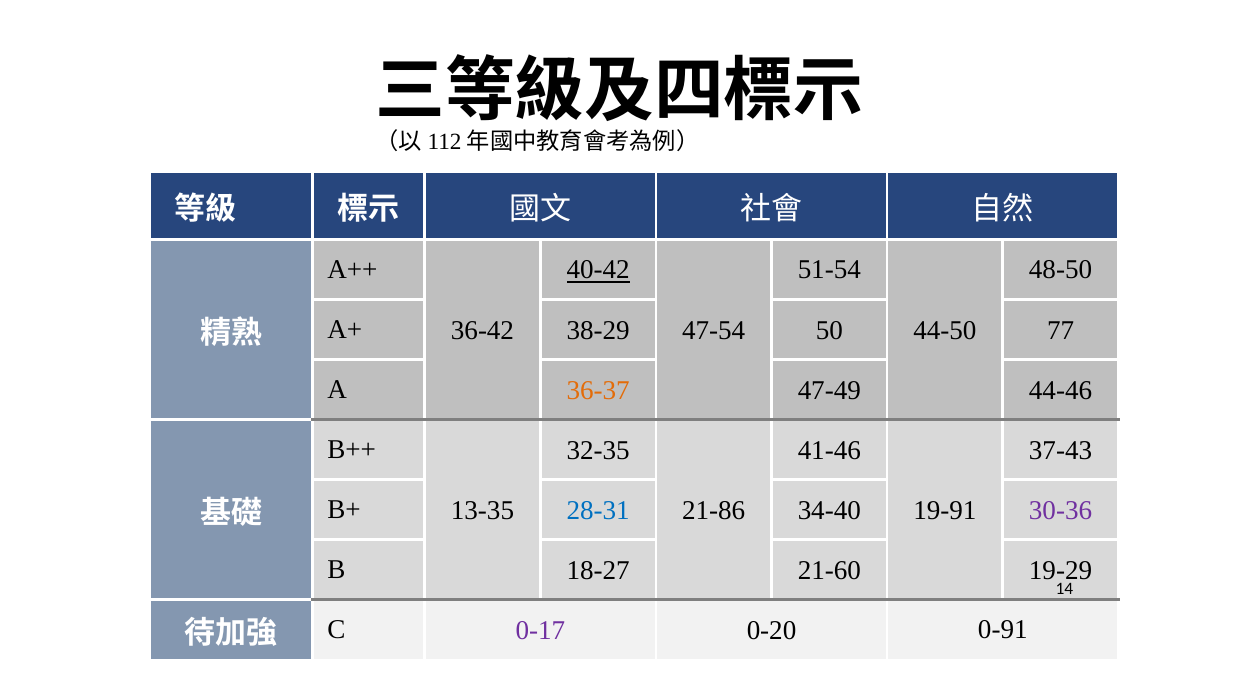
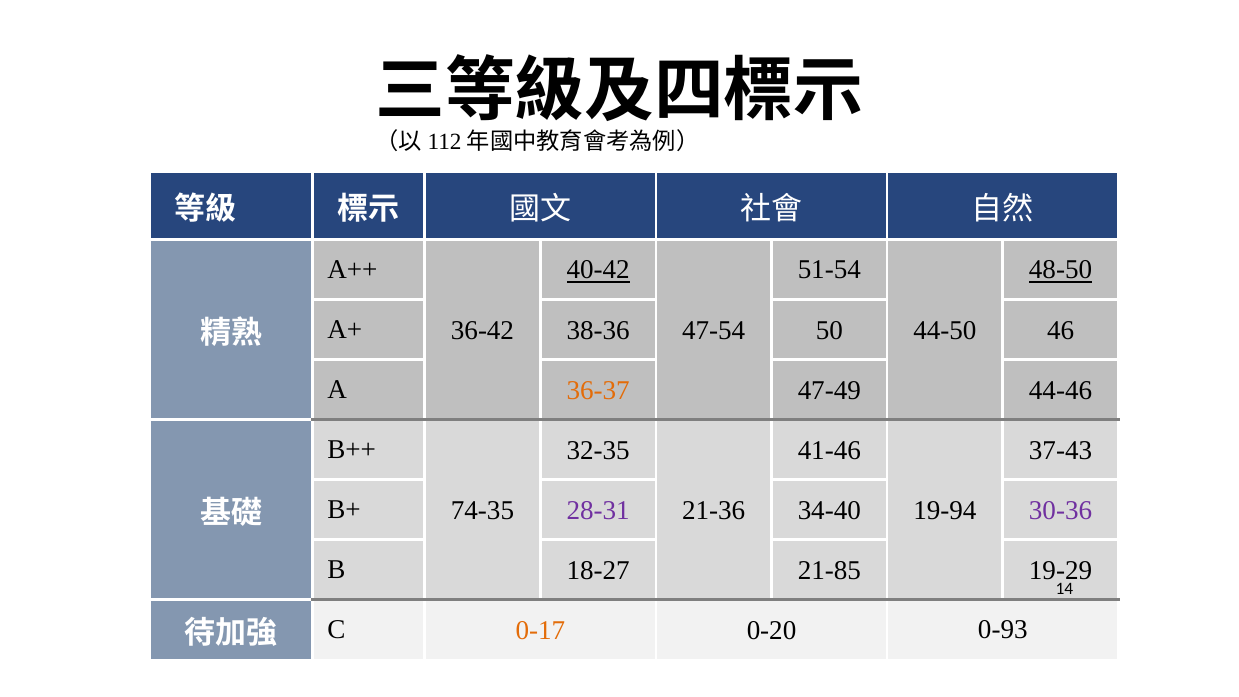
48-50 underline: none -> present
38-29: 38-29 -> 38-36
77: 77 -> 46
28-31 colour: blue -> purple
13-35: 13-35 -> 74-35
21-86: 21-86 -> 21-36
19-91: 19-91 -> 19-94
21-60: 21-60 -> 21-85
0-17 colour: purple -> orange
0-91: 0-91 -> 0-93
